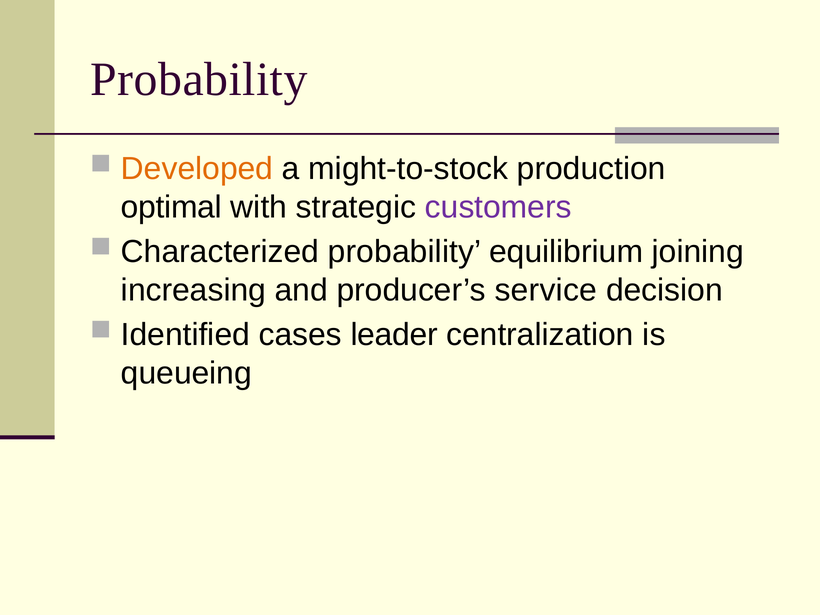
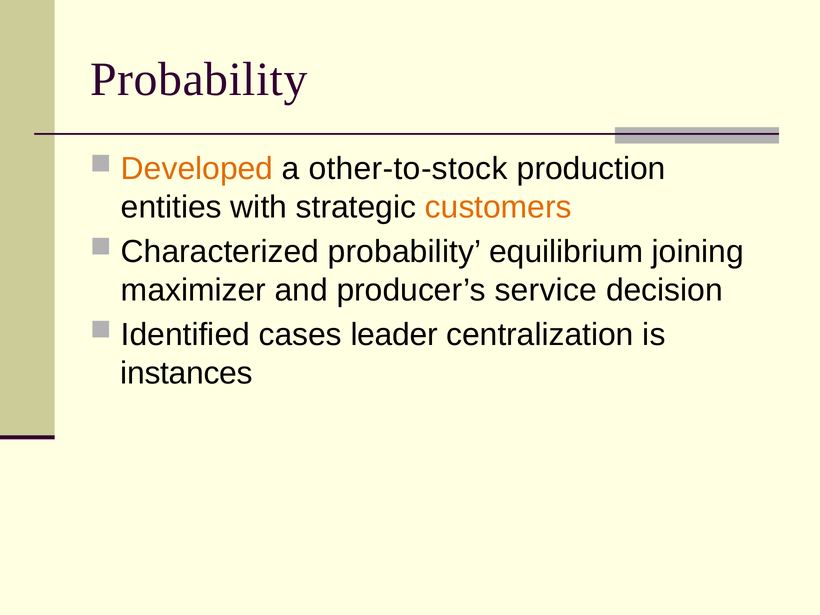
might-to-stock: might-to-stock -> other-to-stock
optimal: optimal -> entities
customers colour: purple -> orange
increasing: increasing -> maximizer
queueing: queueing -> instances
